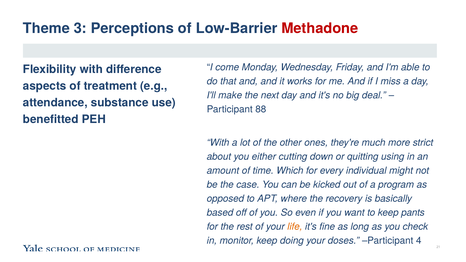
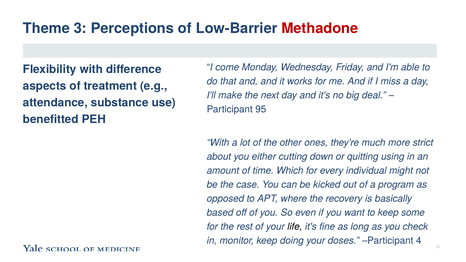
88: 88 -> 95
pants: pants -> some
life colour: orange -> black
